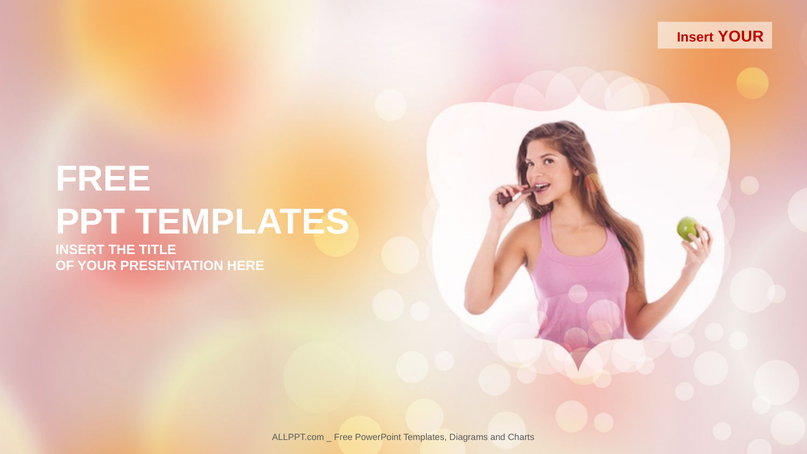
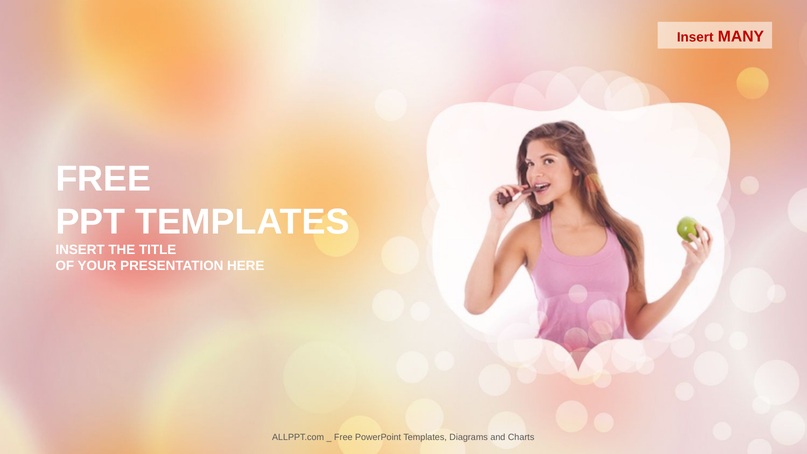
Insert YOUR: YOUR -> MANY
